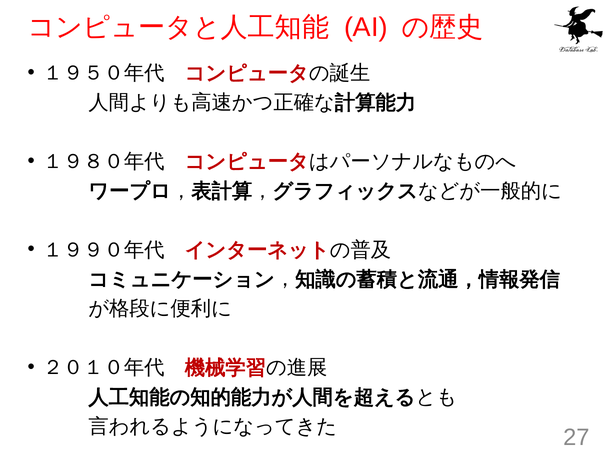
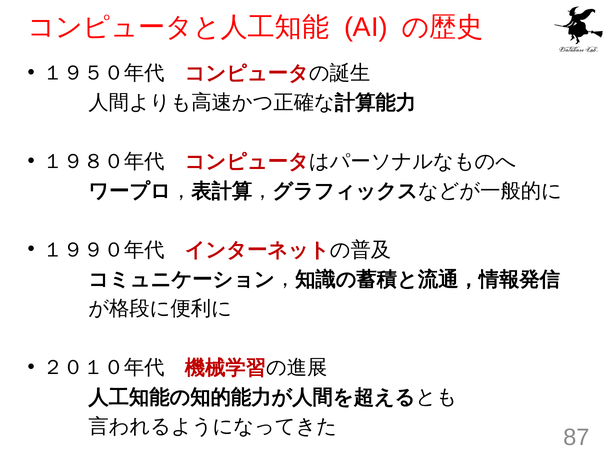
27: 27 -> 87
